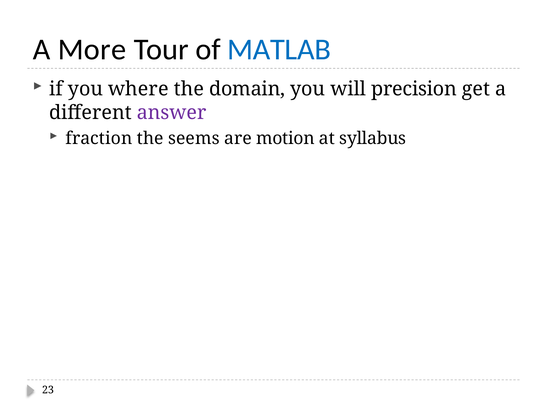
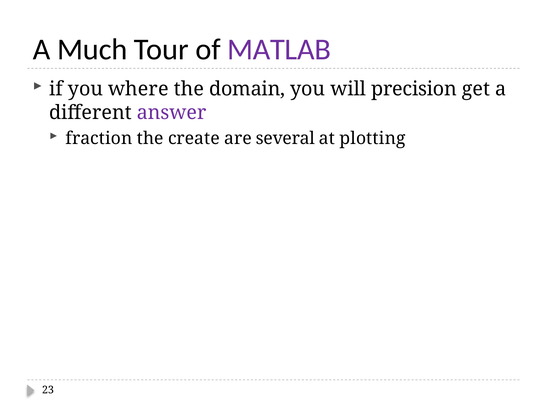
More: More -> Much
MATLAB colour: blue -> purple
seems: seems -> create
motion: motion -> several
syllabus: syllabus -> plotting
